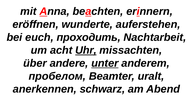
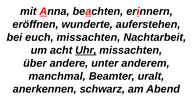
euch проходить: проходить -> missachten
unter underline: present -> none
пробелом: пробелом -> manchmal
